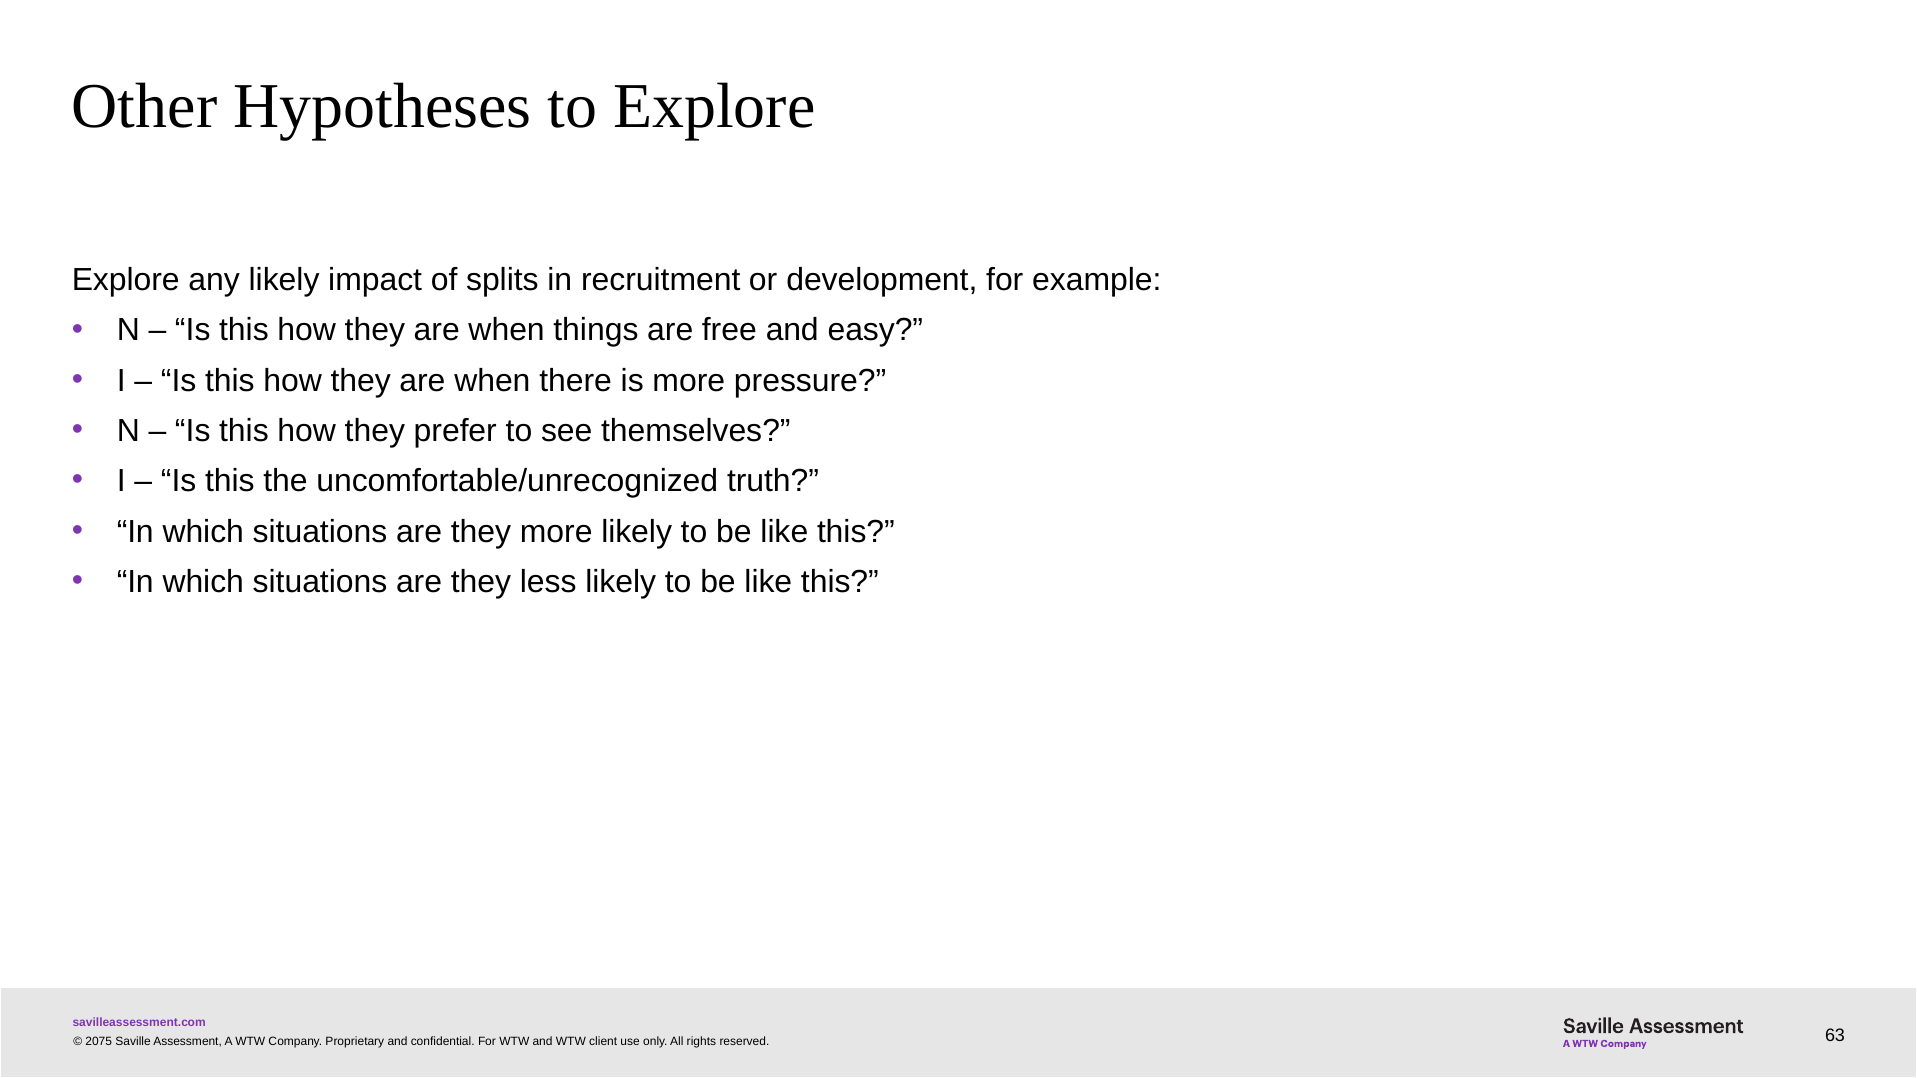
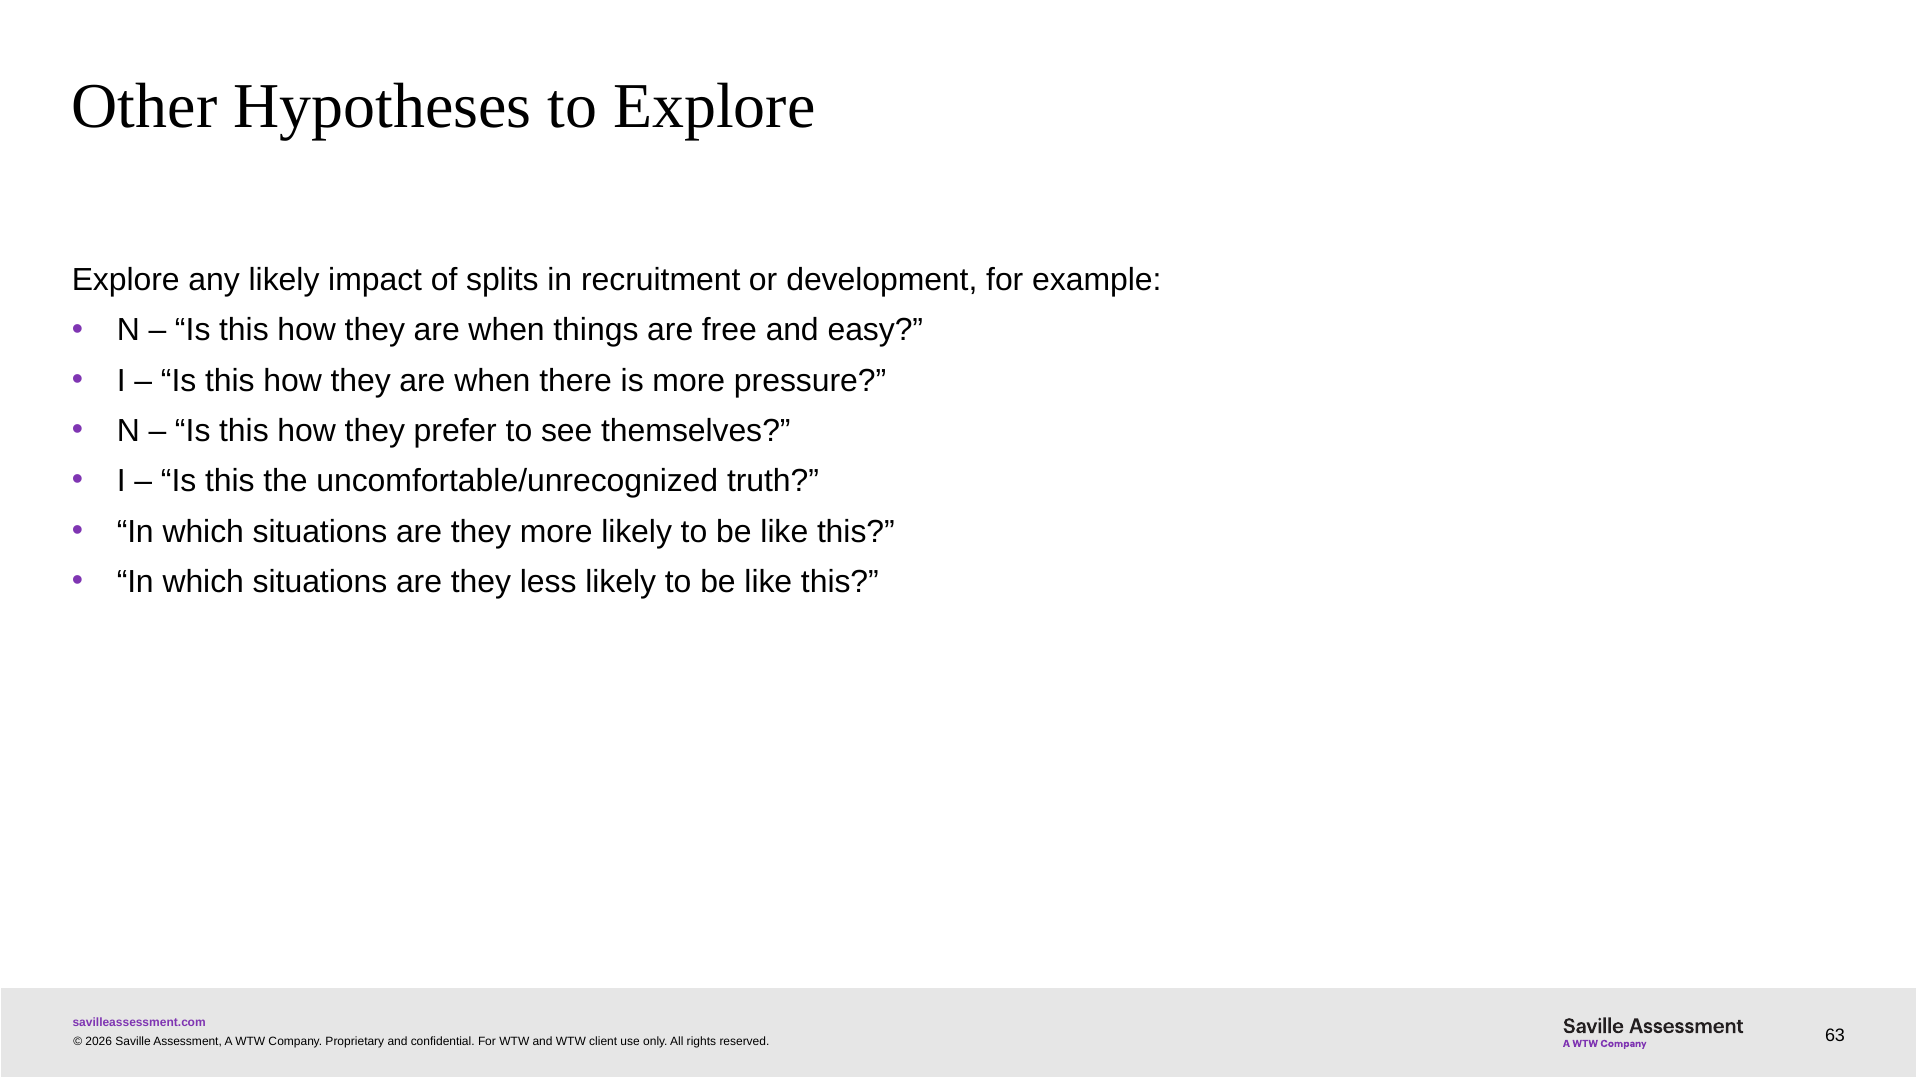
2075: 2075 -> 2026
